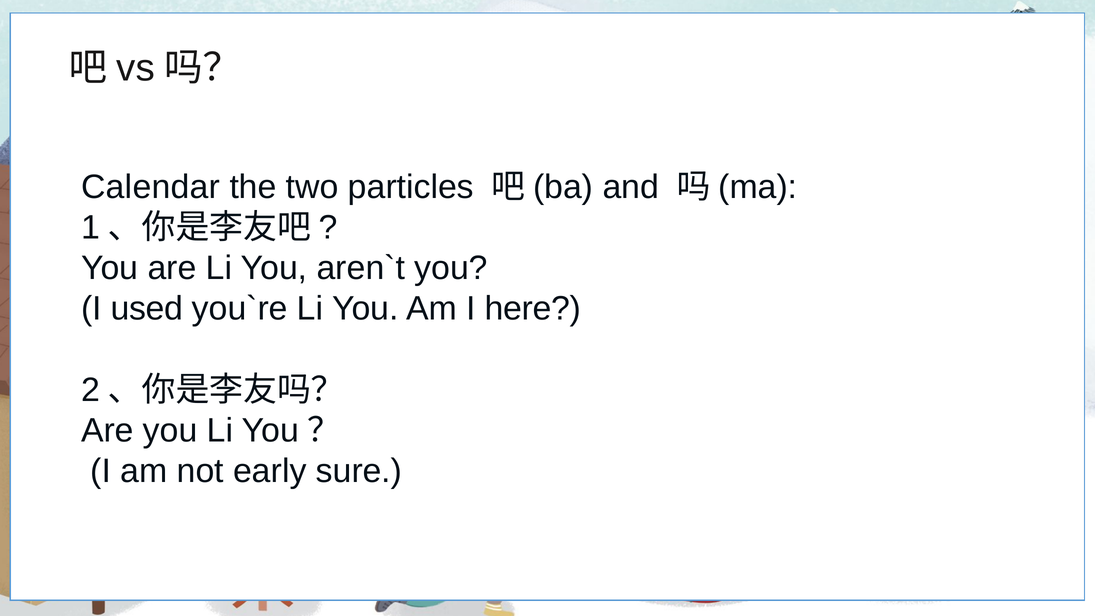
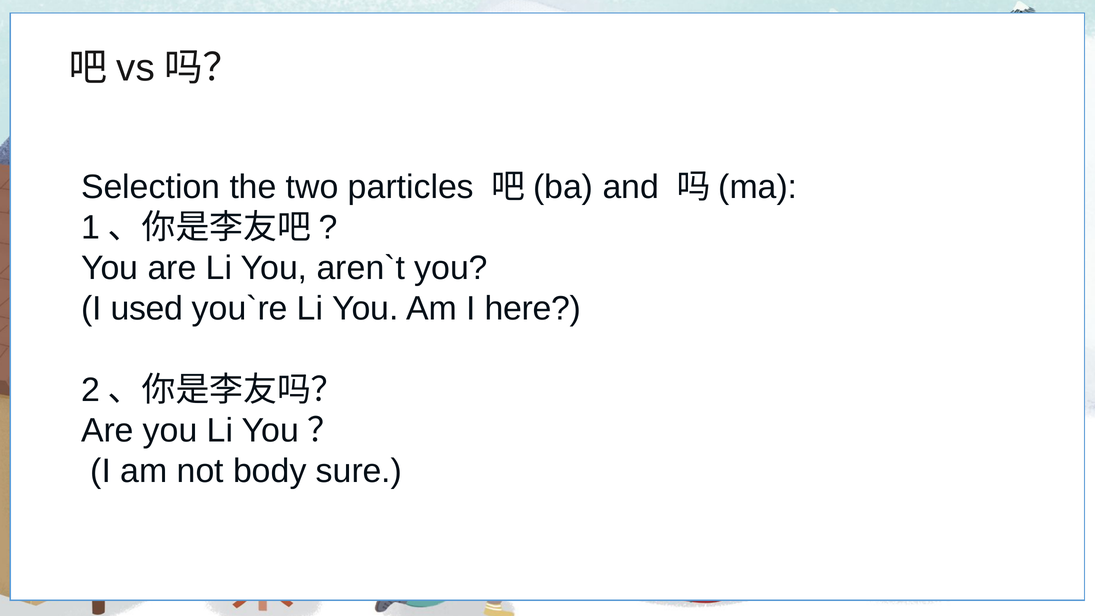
Calendar: Calendar -> Selection
early: early -> body
